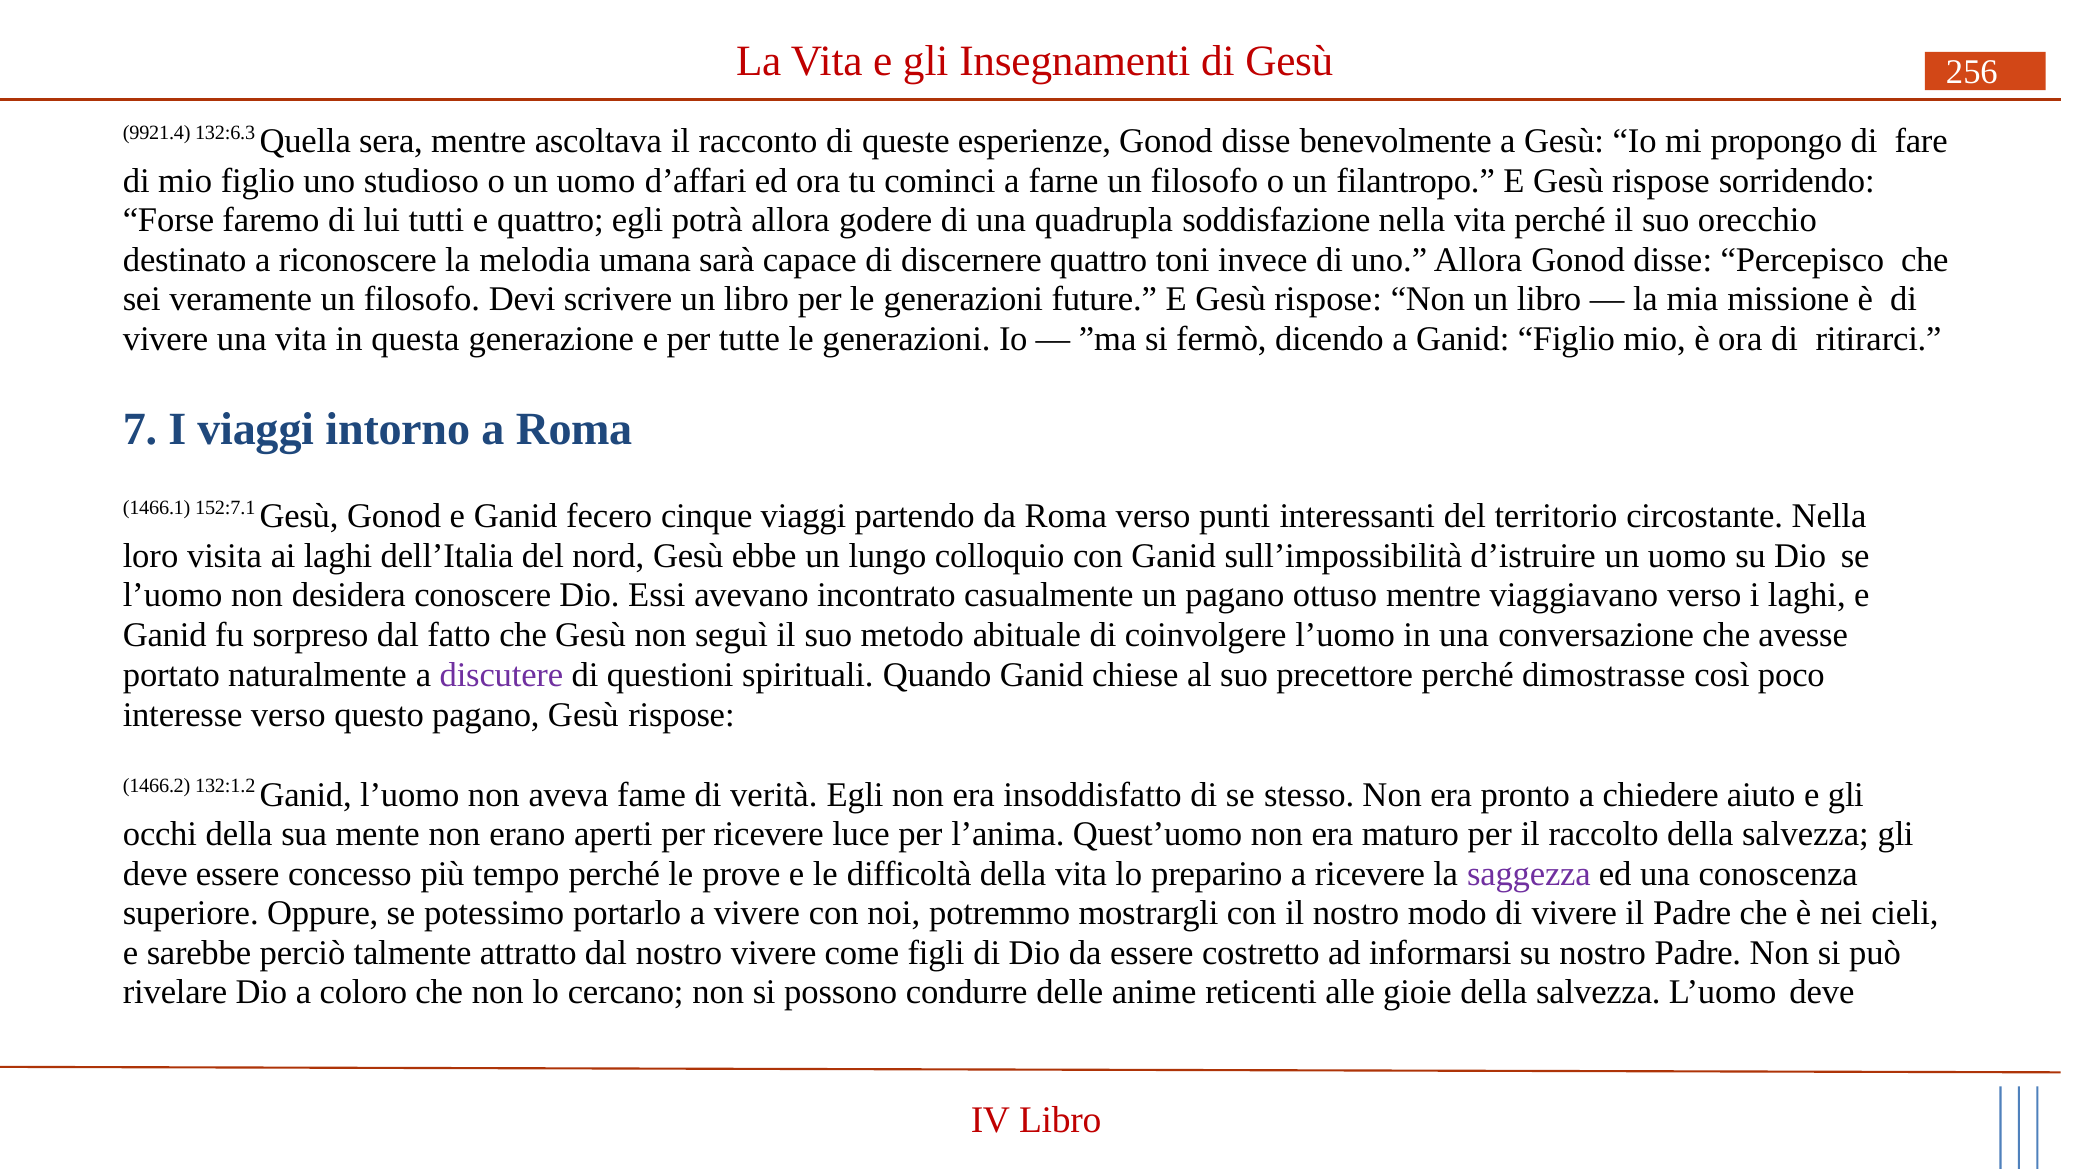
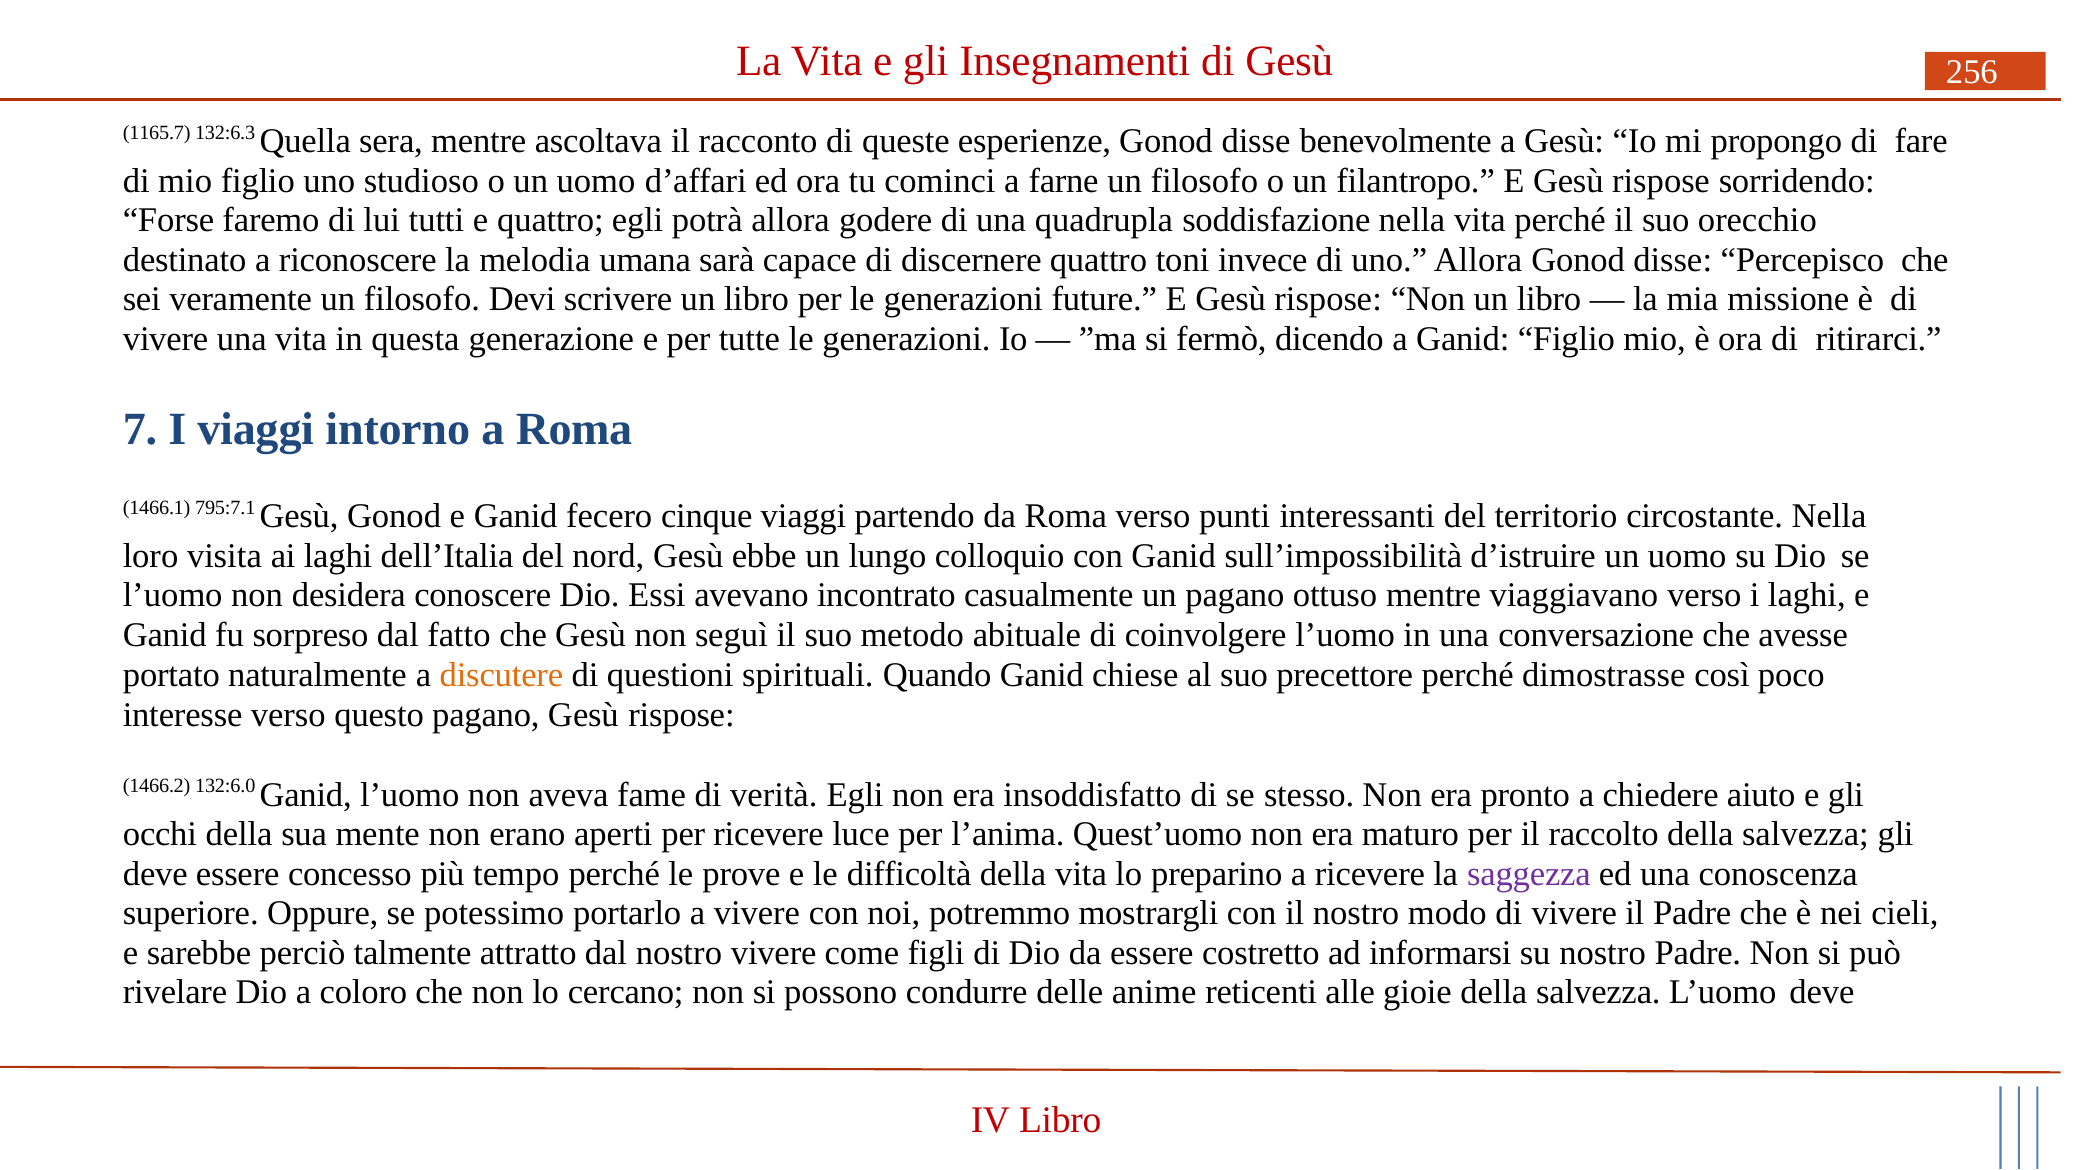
9921.4: 9921.4 -> 1165.7
152:7.1: 152:7.1 -> 795:7.1
discutere colour: purple -> orange
132:1.2: 132:1.2 -> 132:6.0
